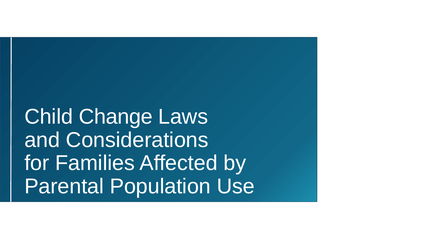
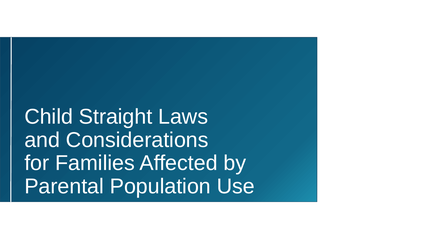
Change: Change -> Straight
